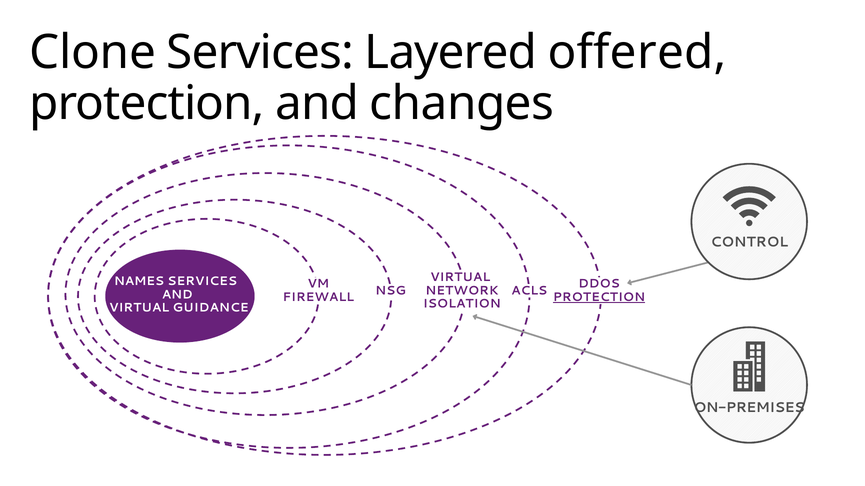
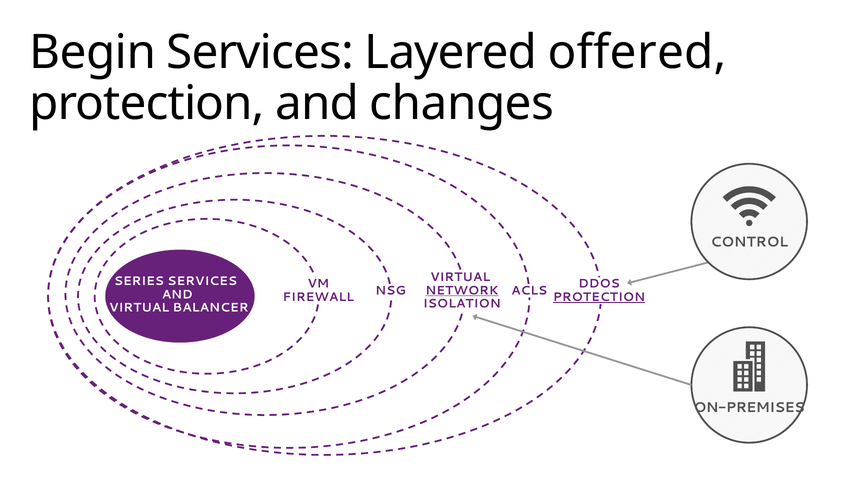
Clone: Clone -> Begin
NAMES: NAMES -> SERIES
NETWORK underline: none -> present
GUIDANCE: GUIDANCE -> BALANCER
